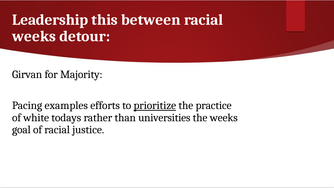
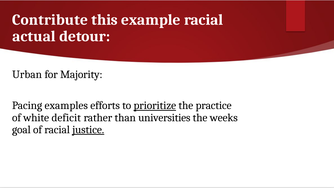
Leadership: Leadership -> Contribute
between: between -> example
weeks at (34, 36): weeks -> actual
Girvan: Girvan -> Urban
todays: todays -> deficit
justice underline: none -> present
